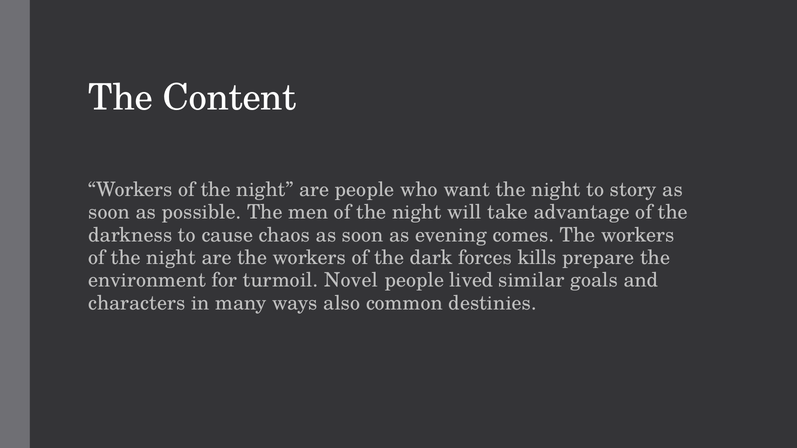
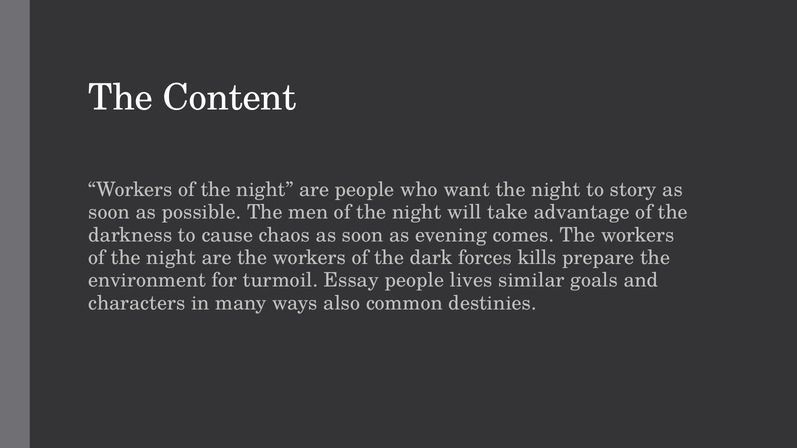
Novel: Novel -> Essay
lived: lived -> lives
